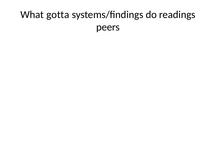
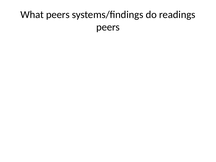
What gotta: gotta -> peers
